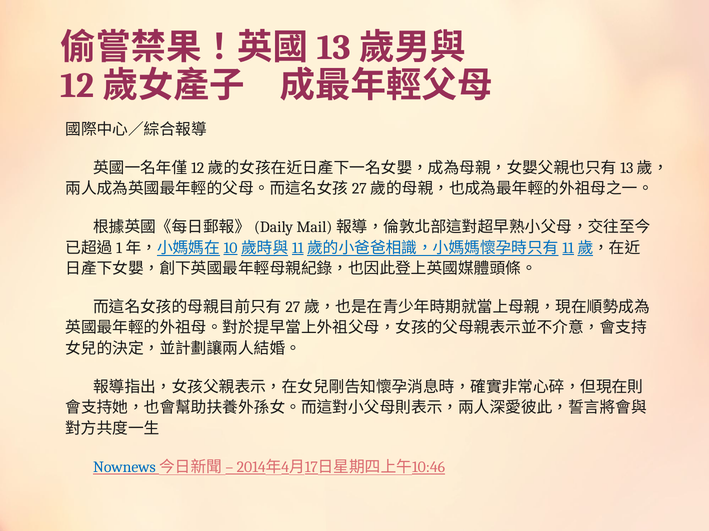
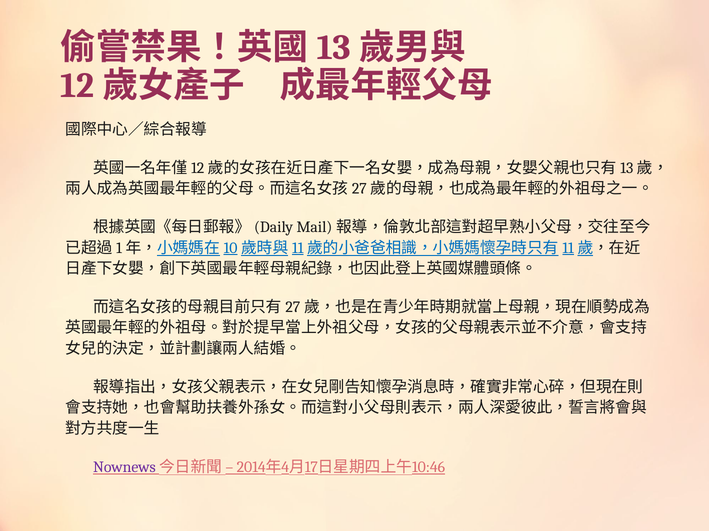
Nownews colour: blue -> purple
